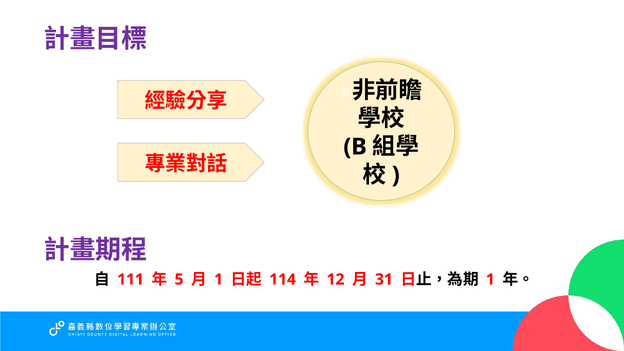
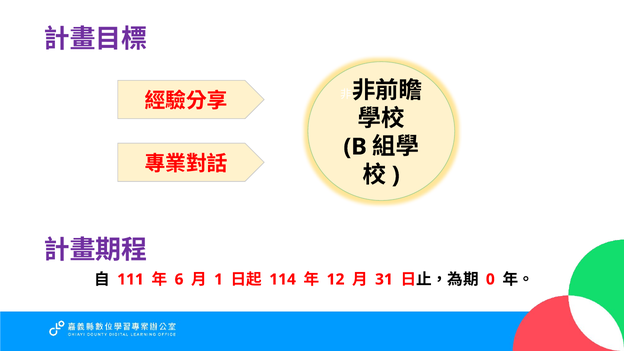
5: 5 -> 6
1 at (490, 279): 1 -> 0
